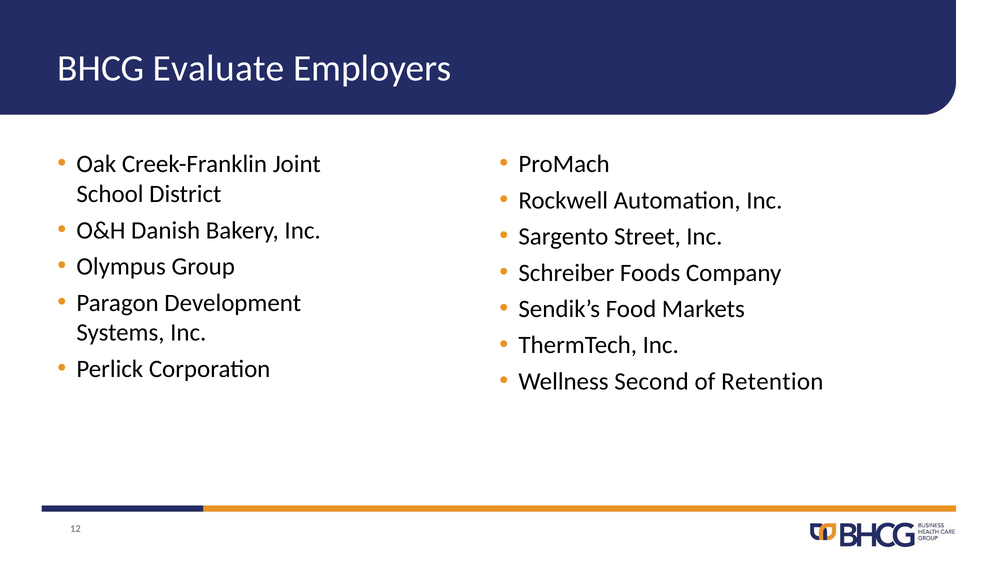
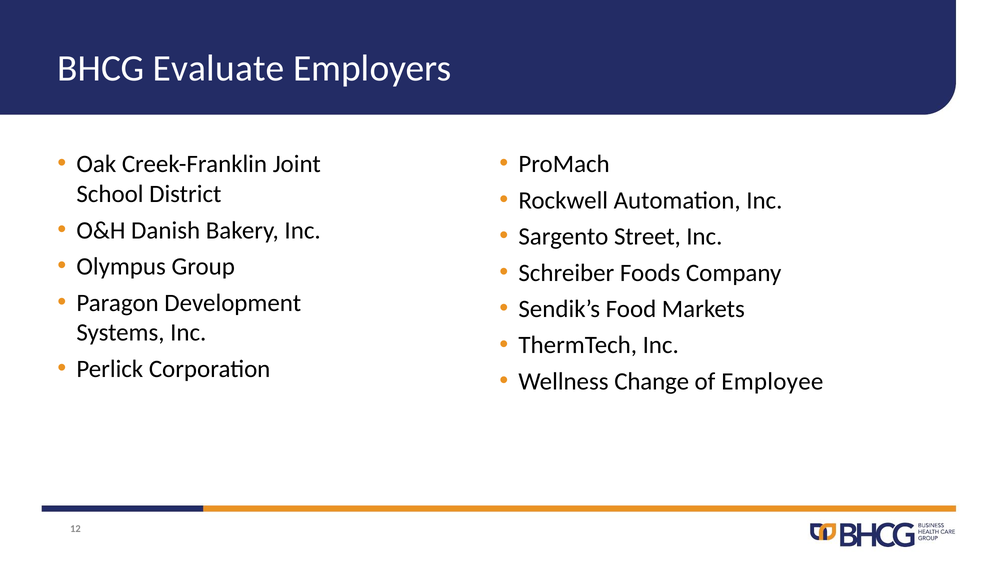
Second: Second -> Change
Retention: Retention -> Employee
